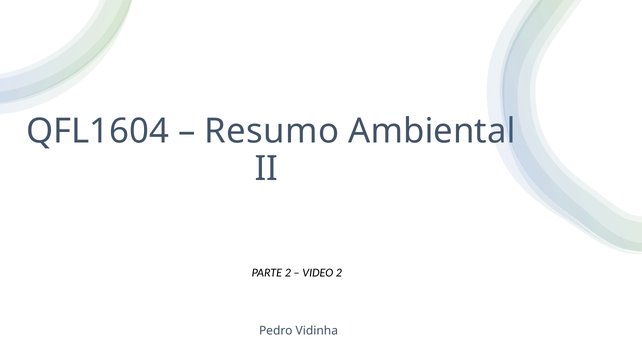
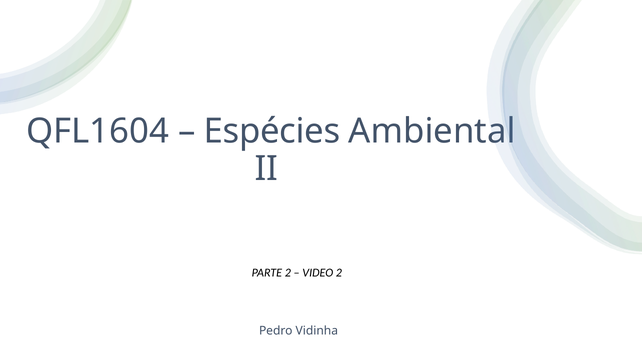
Resumo: Resumo -> Espécies
